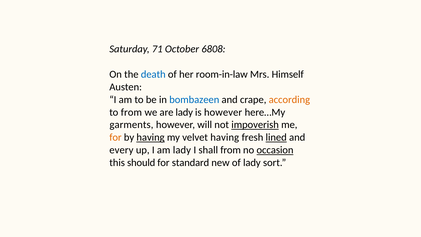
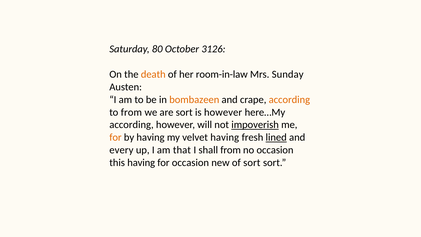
71: 71 -> 80
6808: 6808 -> 3126
death colour: blue -> orange
Himself: Himself -> Sunday
bombazeen colour: blue -> orange
are lady: lady -> sort
garments at (131, 125): garments -> according
having at (151, 137) underline: present -> none
am lady: lady -> that
occasion at (275, 150) underline: present -> none
this should: should -> having
for standard: standard -> occasion
of lady: lady -> sort
